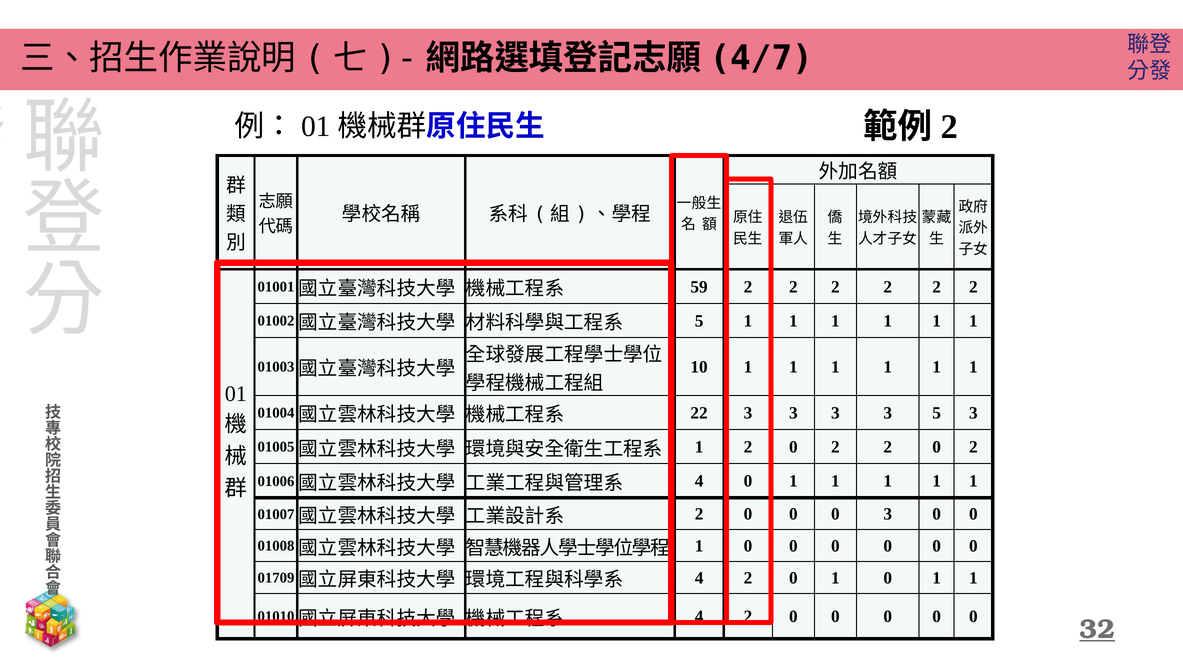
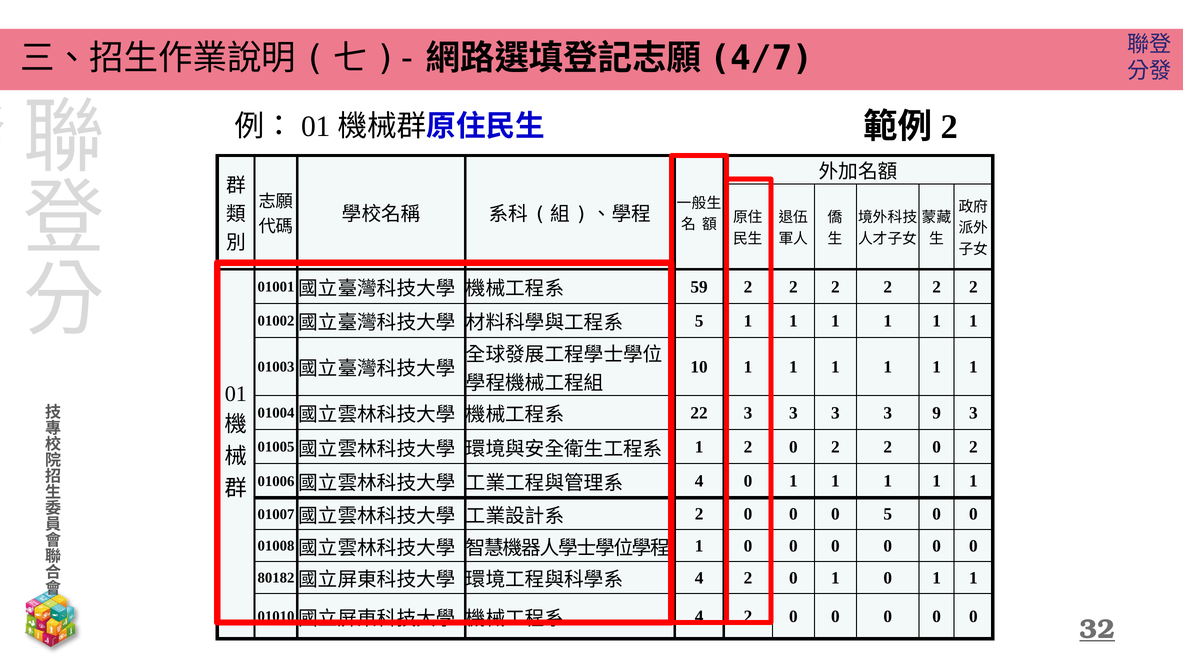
3 5: 5 -> 9
0 3: 3 -> 5
01709: 01709 -> 80182
